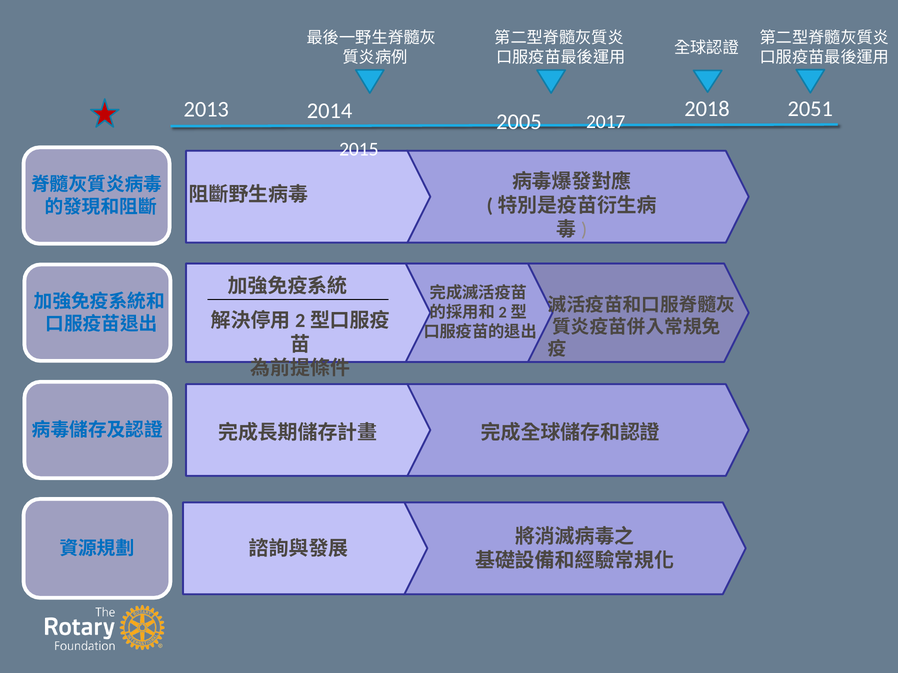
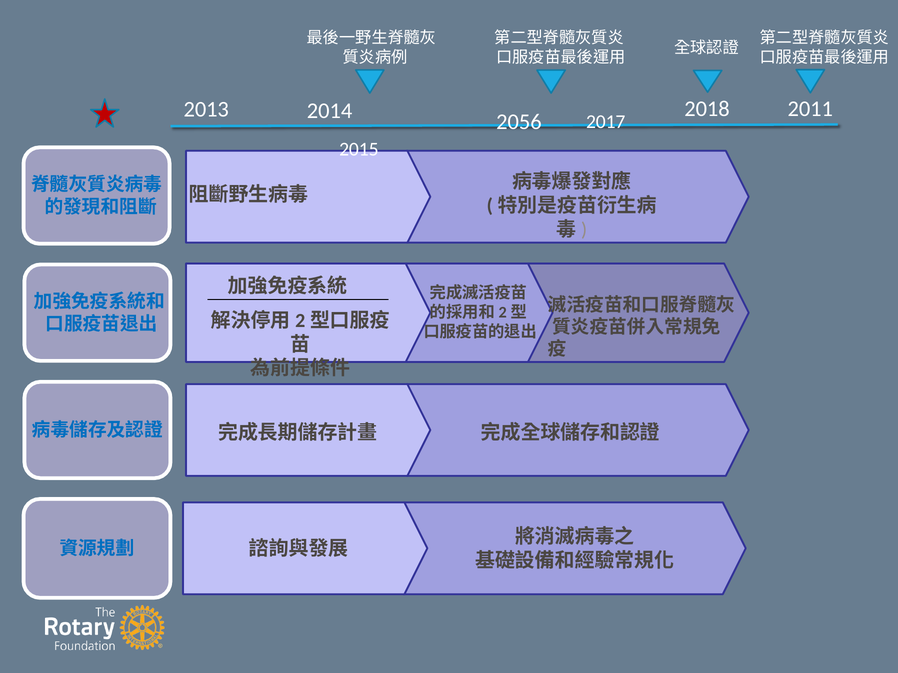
2051: 2051 -> 2011
2005: 2005 -> 2056
